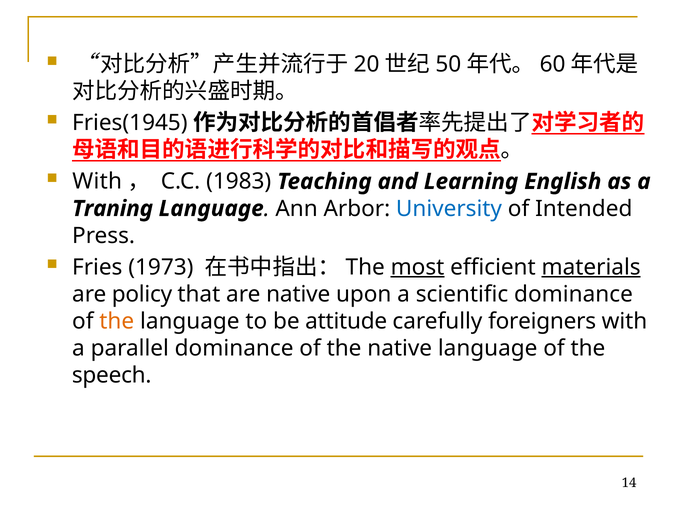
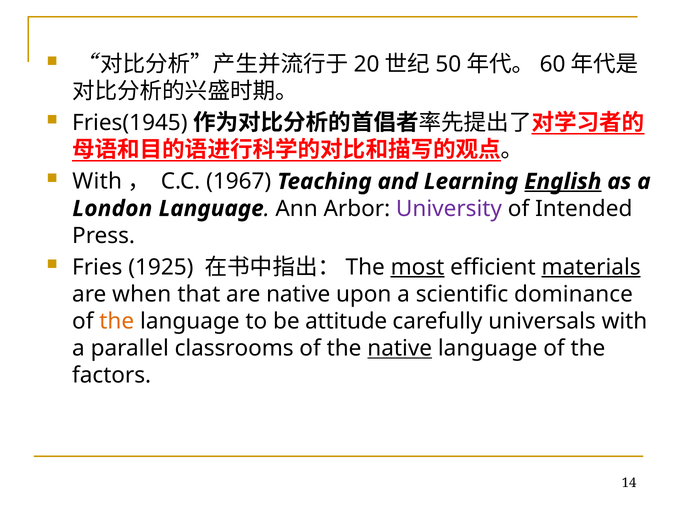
1983: 1983 -> 1967
English underline: none -> present
Traning: Traning -> London
University colour: blue -> purple
1973: 1973 -> 1925
policy: policy -> when
foreigners: foreigners -> universals
parallel dominance: dominance -> classrooms
native at (400, 349) underline: none -> present
speech: speech -> factors
